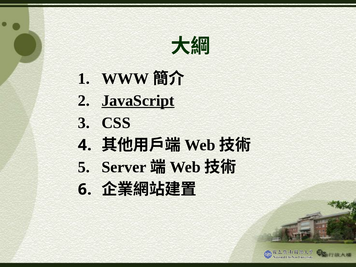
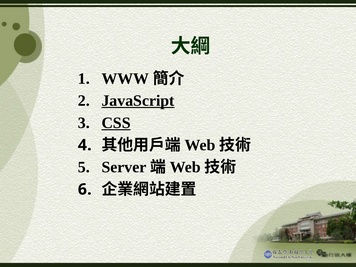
CSS underline: none -> present
